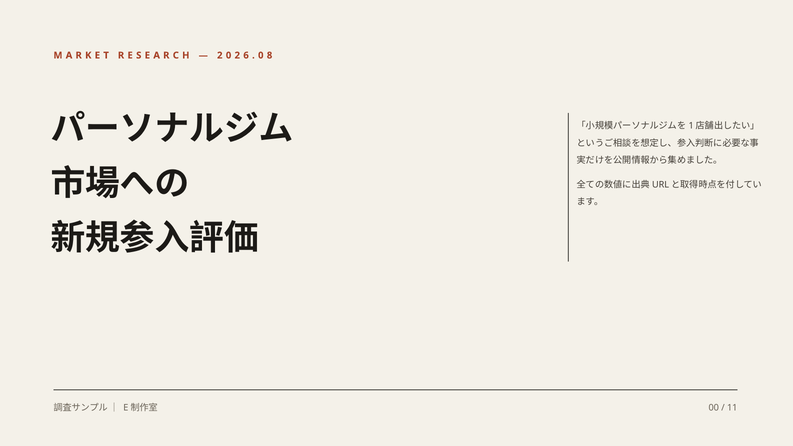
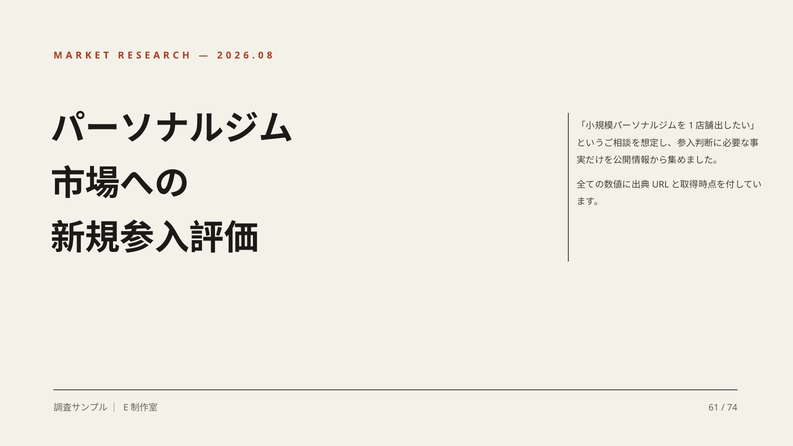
00: 00 -> 61
11: 11 -> 74
